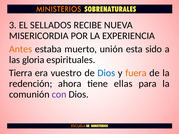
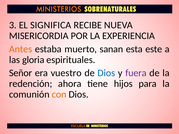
SELLADOS: SELLADOS -> SIGNIFICA
unión: unión -> sanan
sido: sido -> este
Tierra: Tierra -> Señor
fuera colour: orange -> purple
ellas: ellas -> hijos
con colour: purple -> orange
